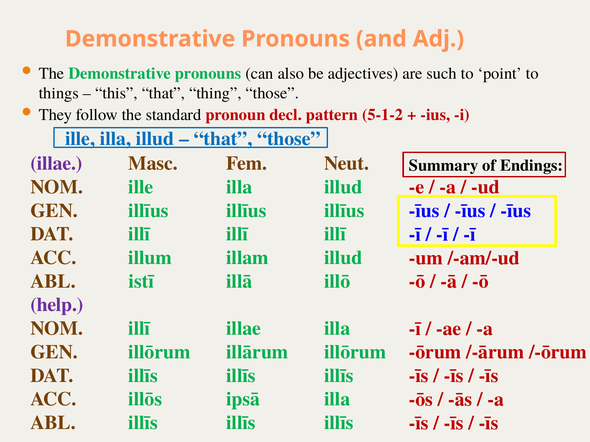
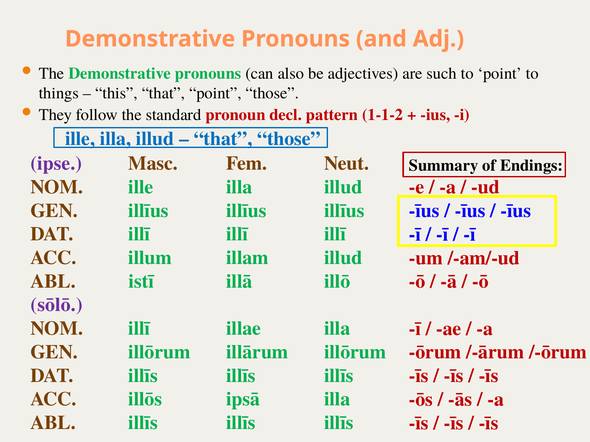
that thing: thing -> point
5-1-2: 5-1-2 -> 1-1-2
illae at (56, 164): illae -> ipse
help: help -> sōlō
